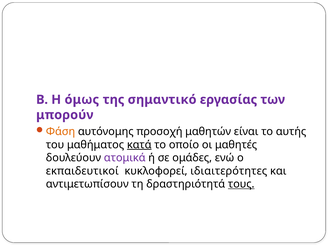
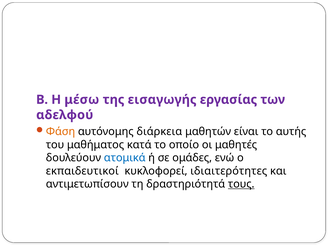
όμως: όμως -> μέσω
σημαντικό: σημαντικό -> εισαγωγής
μπορούν: μπορούν -> αδελφού
προσοχή: προσοχή -> διάρκεια
κατά underline: present -> none
ατομικά colour: purple -> blue
